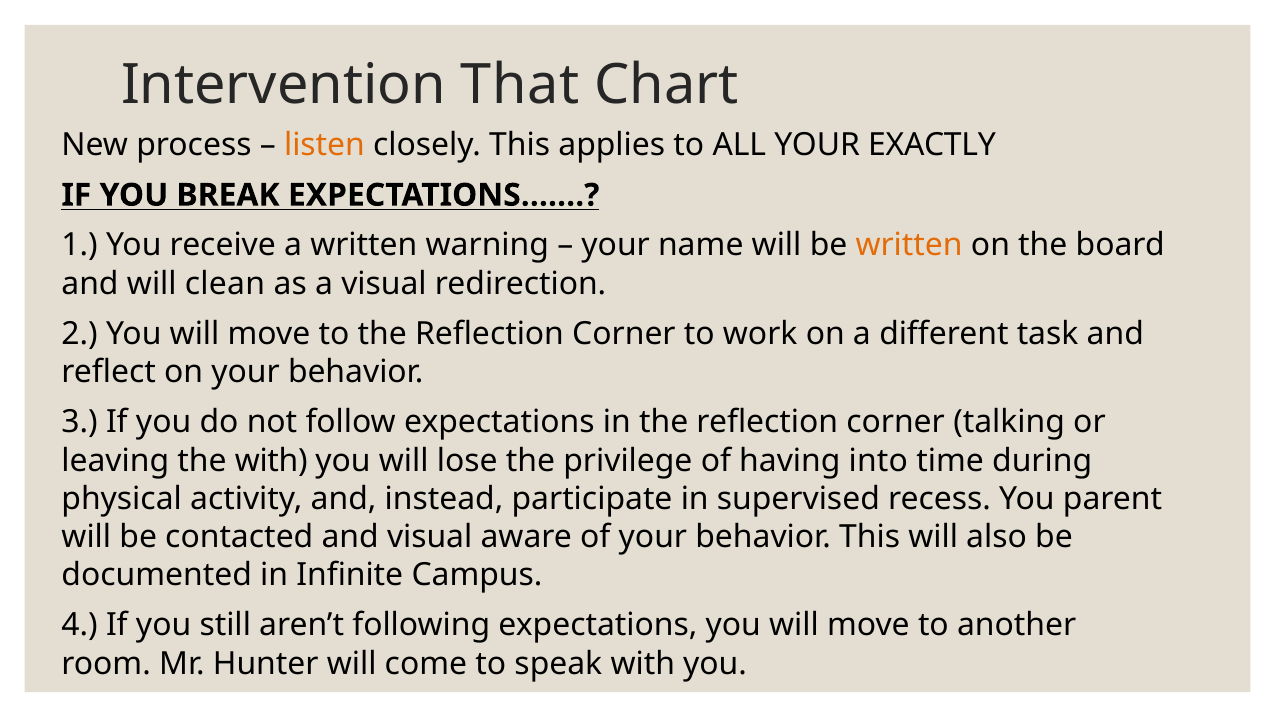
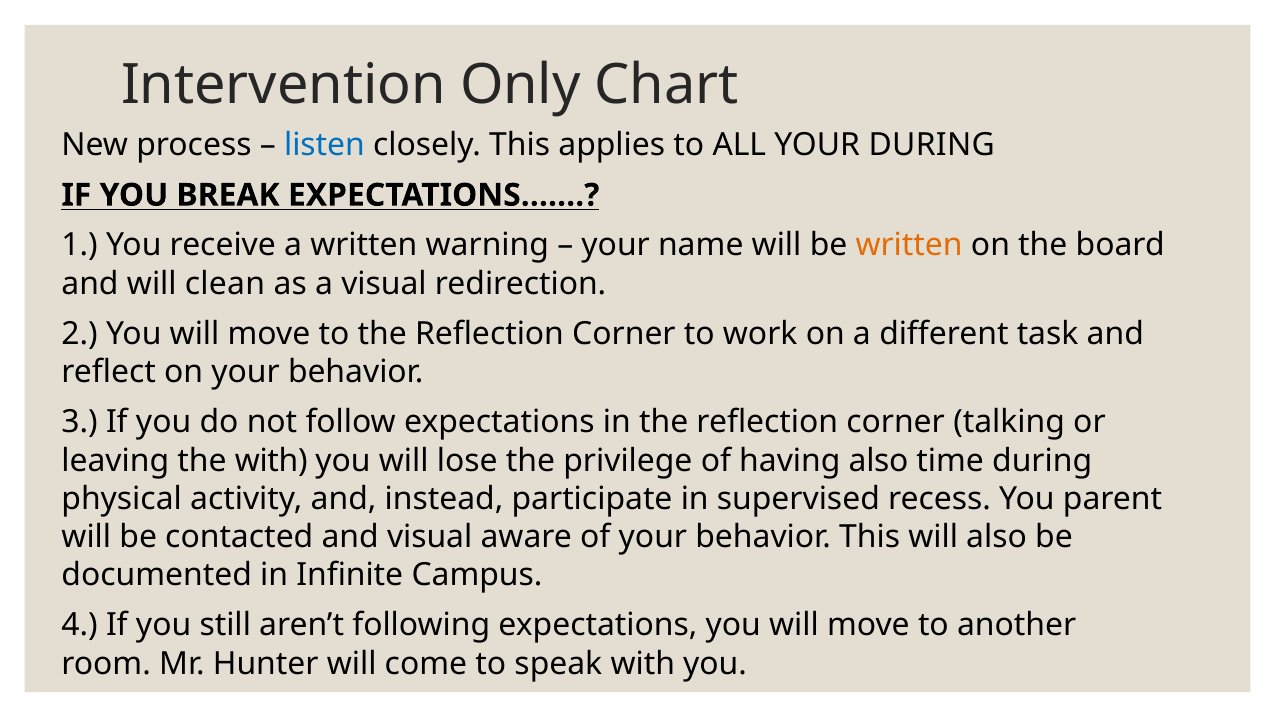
That: That -> Only
listen colour: orange -> blue
YOUR EXACTLY: EXACTLY -> DURING
having into: into -> also
